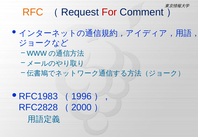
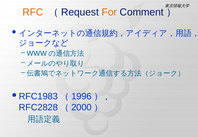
For colour: red -> orange
